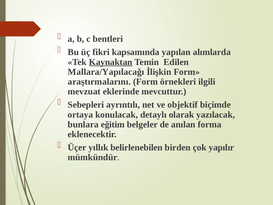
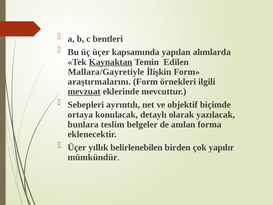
üç fikri: fikri -> üçer
Mallara/Yapılacağı: Mallara/Yapılacağı -> Mallara/Gayretiyle
mevzuat underline: none -> present
eğitim: eğitim -> teslim
